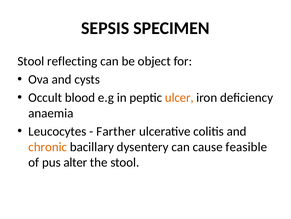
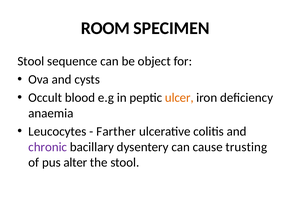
SEPSIS: SEPSIS -> ROOM
reflecting: reflecting -> sequence
chronic colour: orange -> purple
feasible: feasible -> trusting
